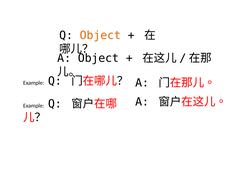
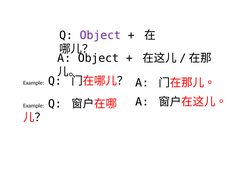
Object at (100, 35) colour: orange -> purple
